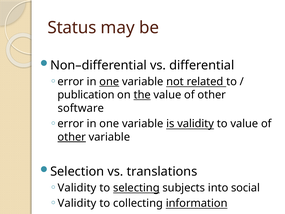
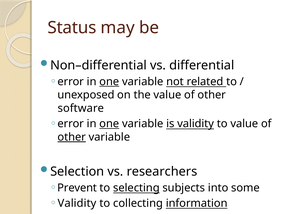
publication: publication -> unexposed
the underline: present -> none
one at (109, 124) underline: none -> present
translations: translations -> researchers
Validity at (77, 188): Validity -> Prevent
social: social -> some
